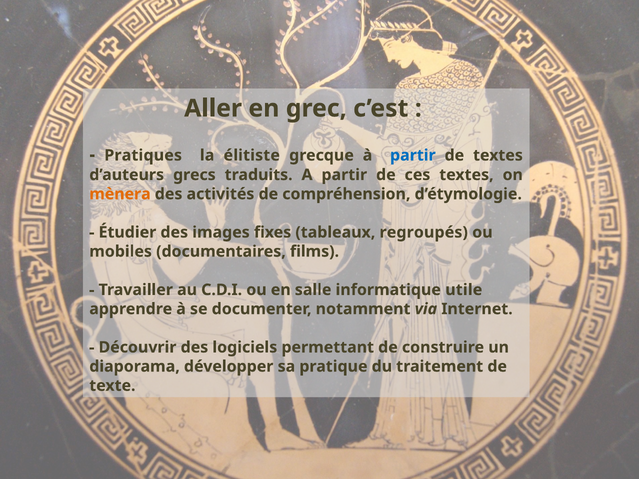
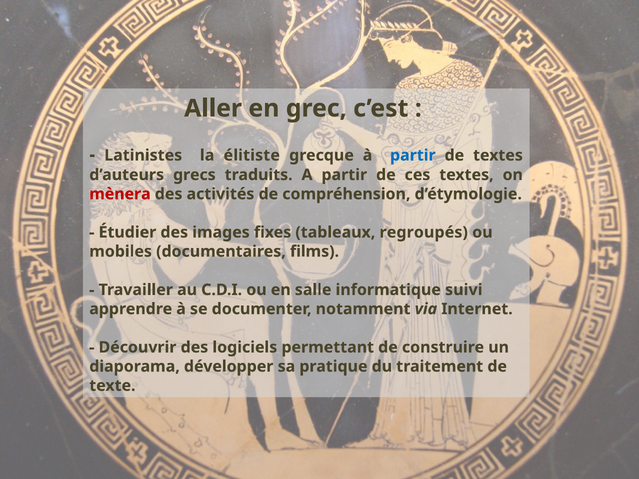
Pratiques: Pratiques -> Latinistes
mènera colour: orange -> red
utile: utile -> suivi
